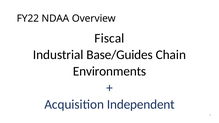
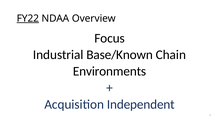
FY22 underline: none -> present
Fiscal: Fiscal -> Focus
Base/Guides: Base/Guides -> Base/Known
